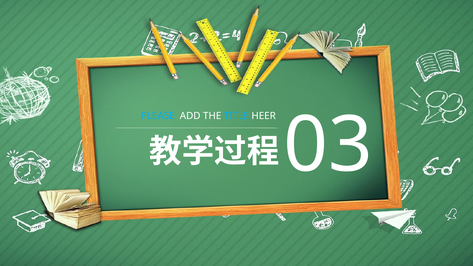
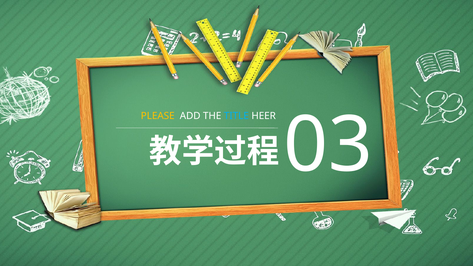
PLEASE colour: light blue -> yellow
